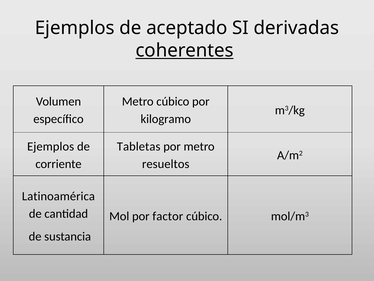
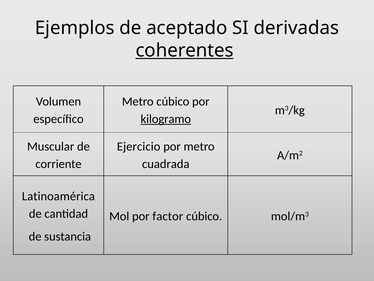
kilogramo underline: none -> present
Ejemplos at (51, 146): Ejemplos -> Muscular
Tabletas: Tabletas -> Ejercicio
resueltos: resueltos -> cuadrada
